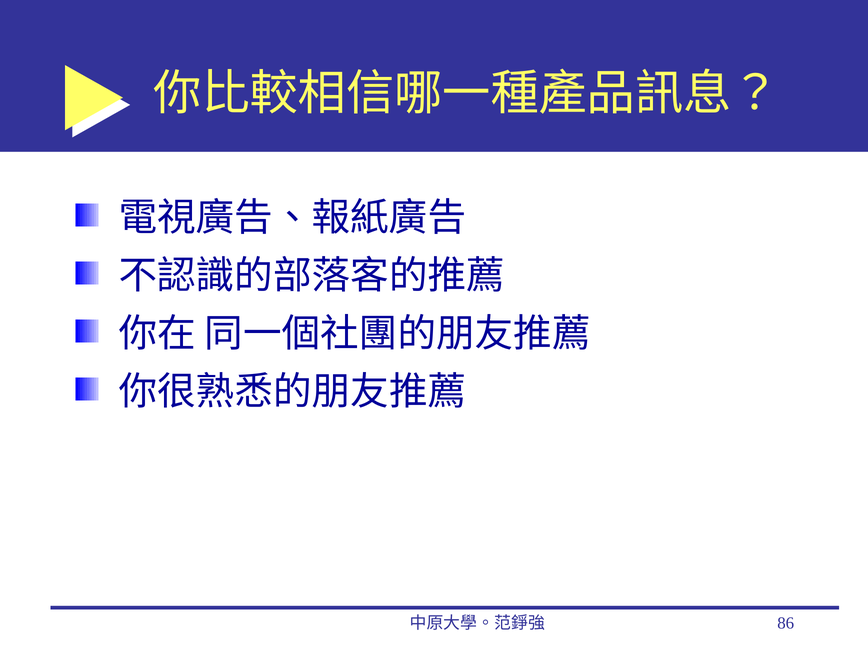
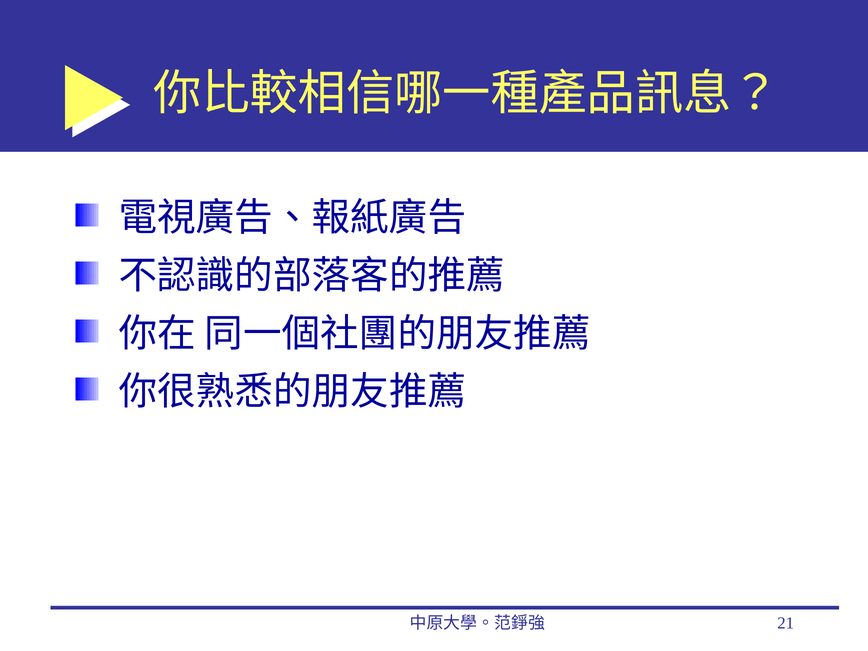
86: 86 -> 21
